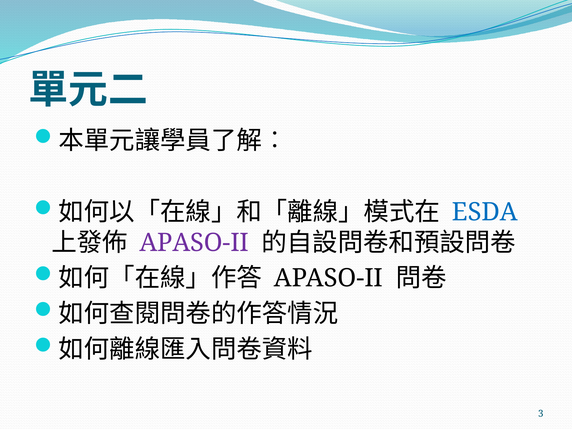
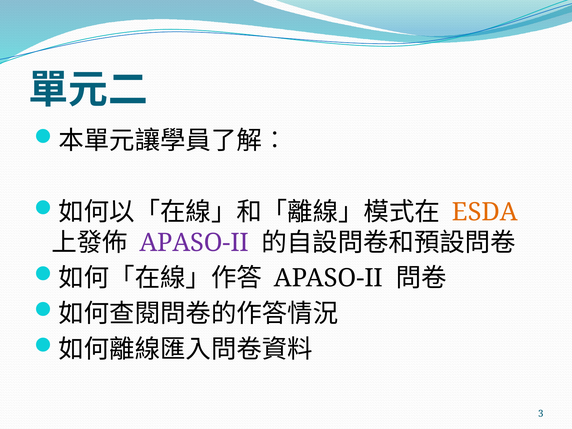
ESDA colour: blue -> orange
